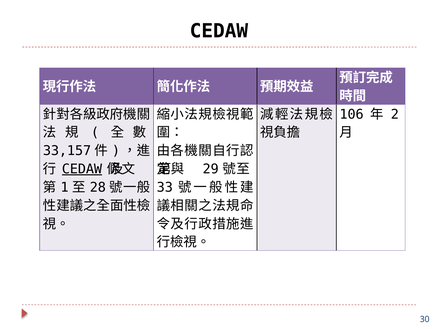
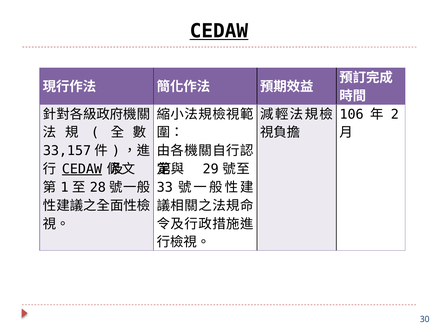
CEDAW at (219, 31) underline: none -> present
